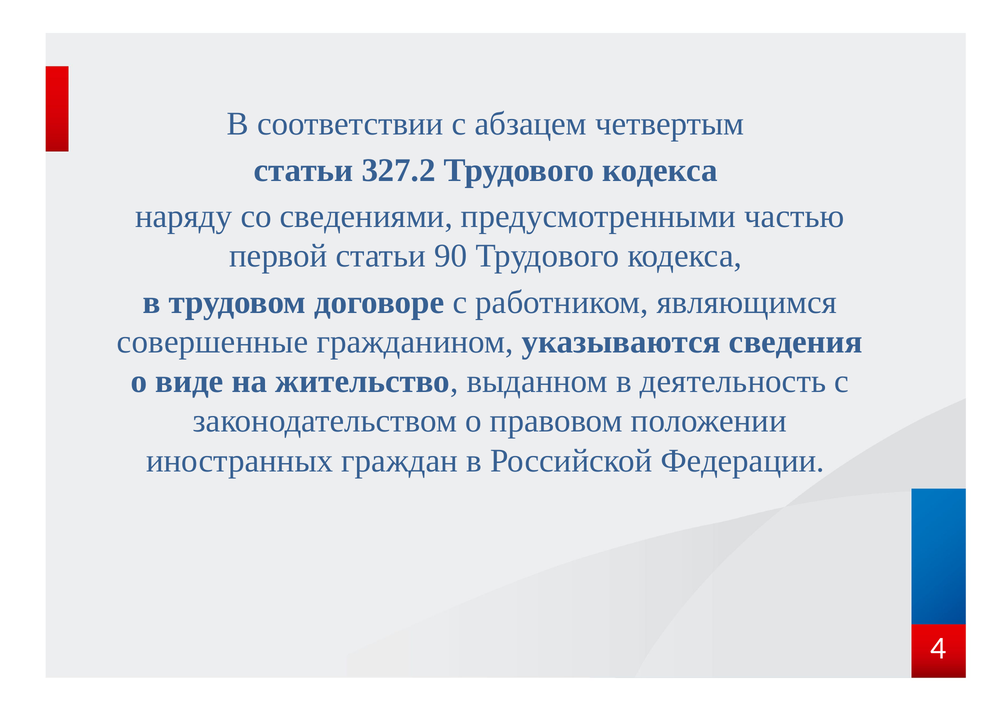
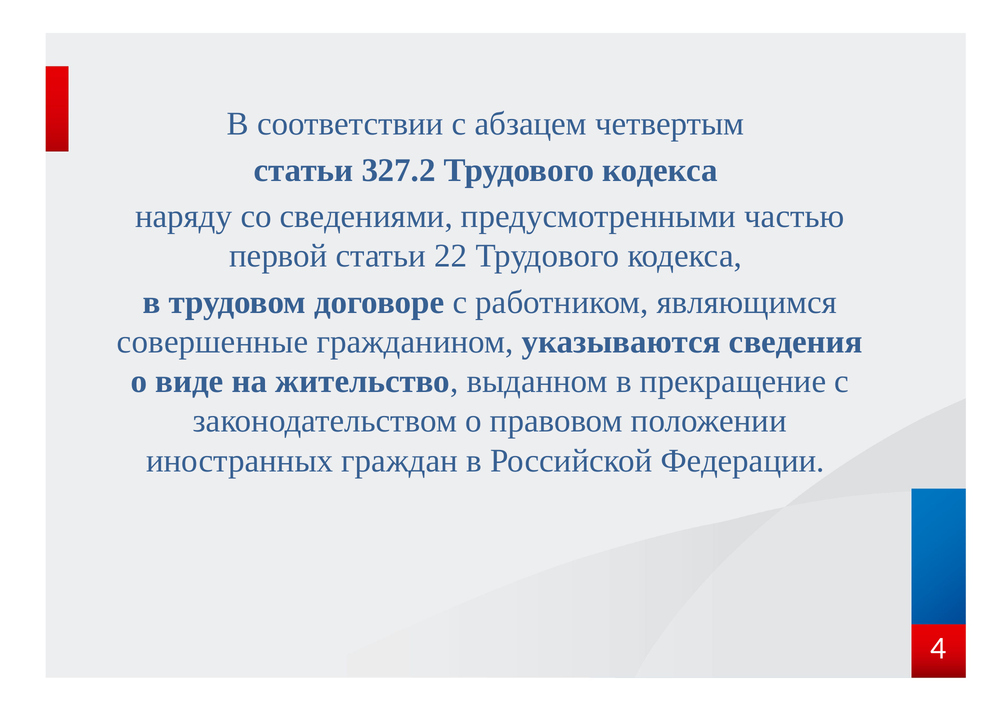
90: 90 -> 22
деятельность: деятельность -> прекращение
